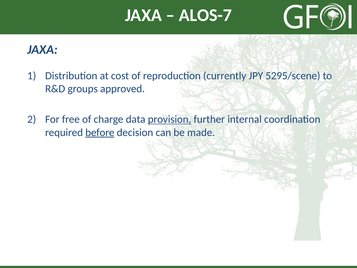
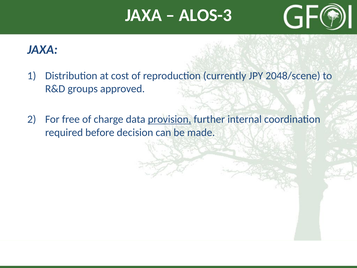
ALOS-7: ALOS-7 -> ALOS-3
5295/scene: 5295/scene -> 2048/scene
before underline: present -> none
